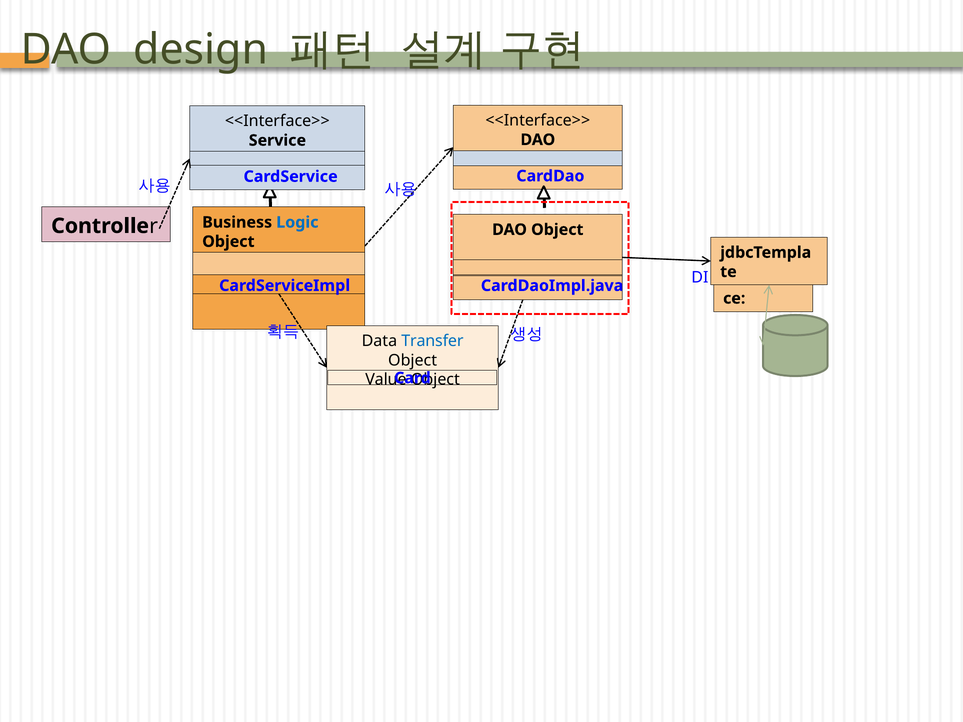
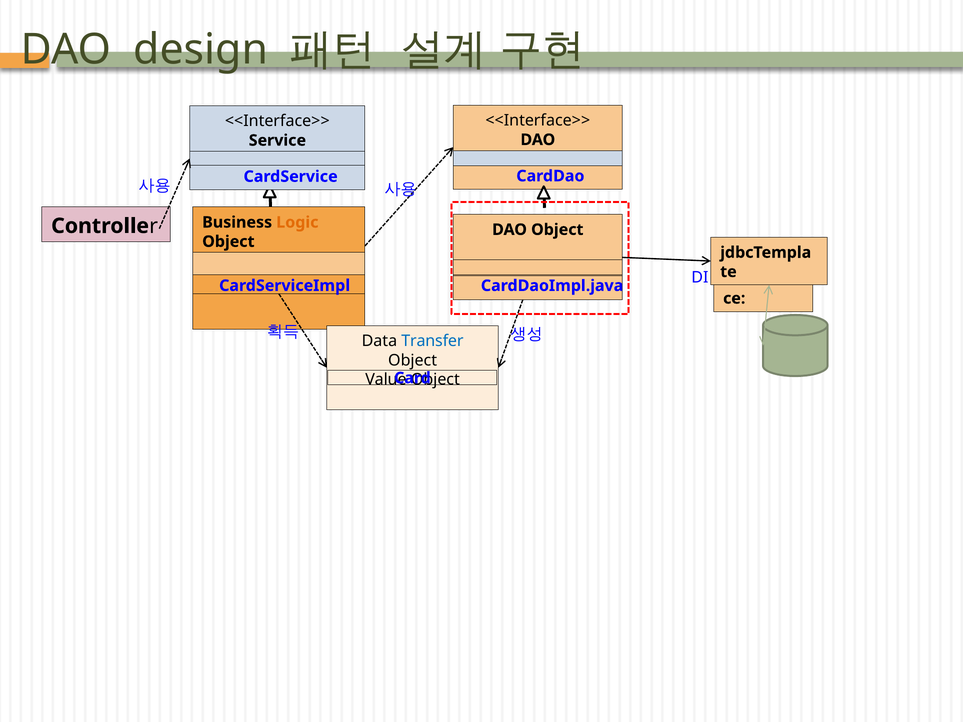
Logic at (297, 222) colour: blue -> orange
